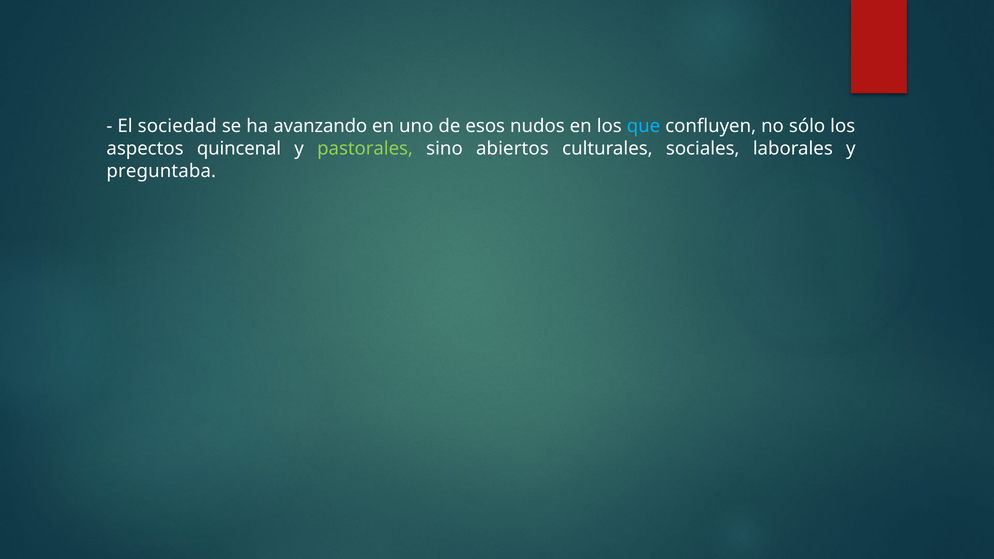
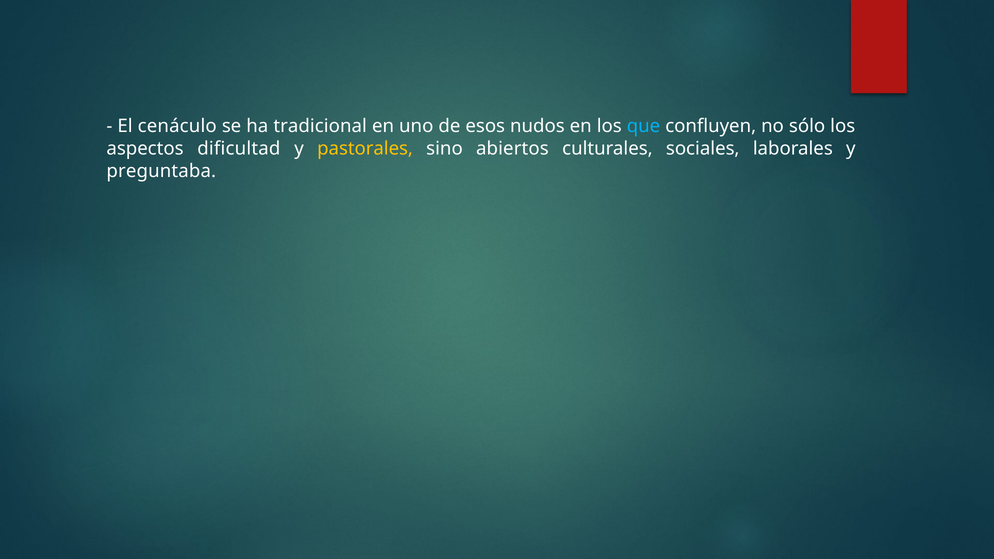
sociedad: sociedad -> cenáculo
avanzando: avanzando -> tradicional
quincenal: quincenal -> dificultad
pastorales colour: light green -> yellow
